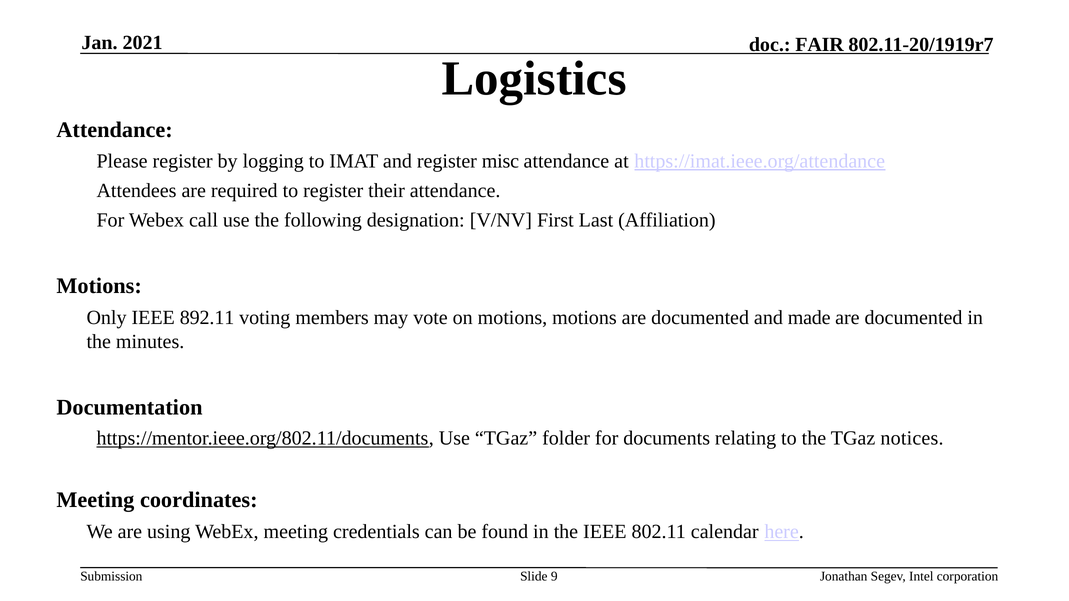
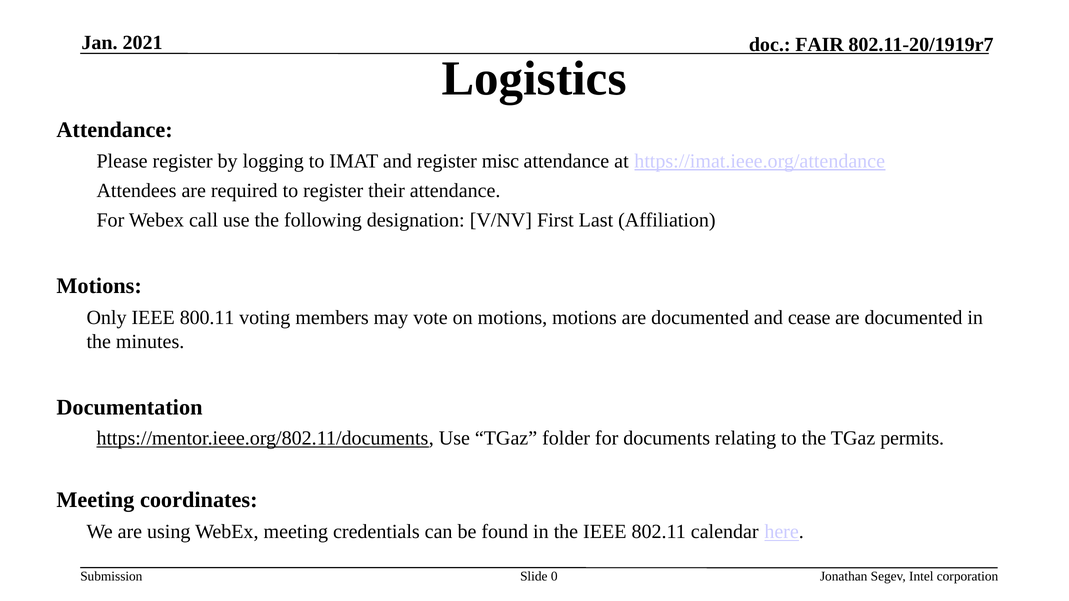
892.11: 892.11 -> 800.11
made: made -> cease
notices: notices -> permits
9: 9 -> 0
